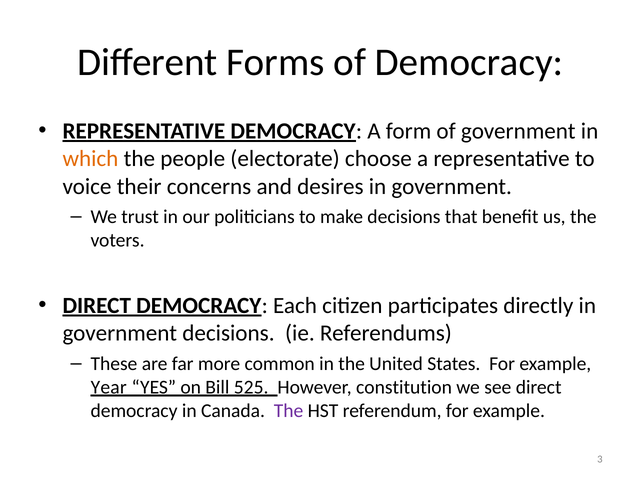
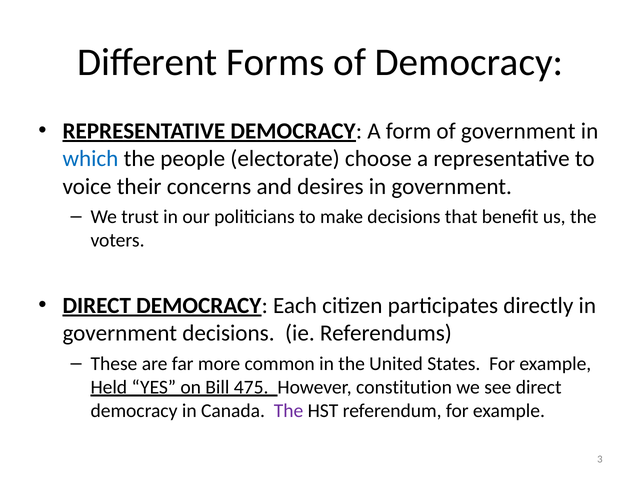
which colour: orange -> blue
Year: Year -> Held
525: 525 -> 475
